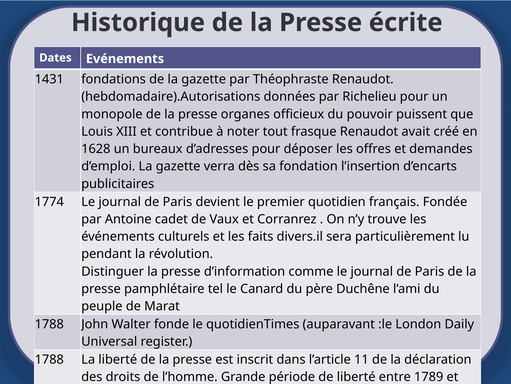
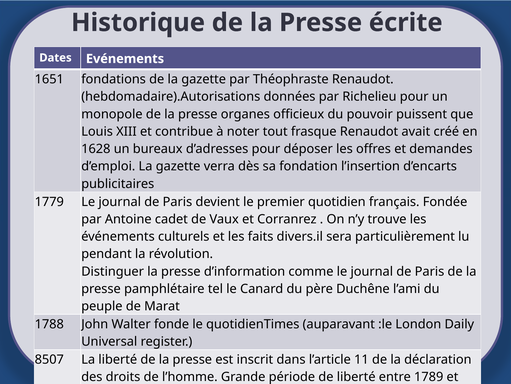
1431: 1431 -> 1651
1774: 1774 -> 1779
1788 at (49, 359): 1788 -> 8507
